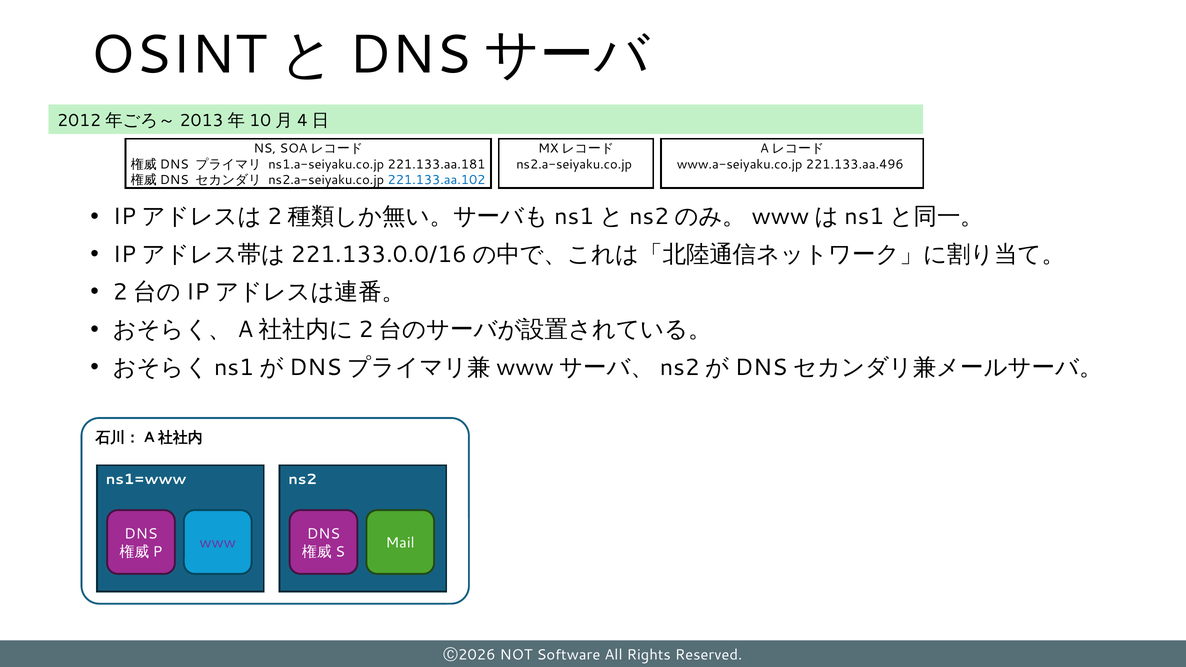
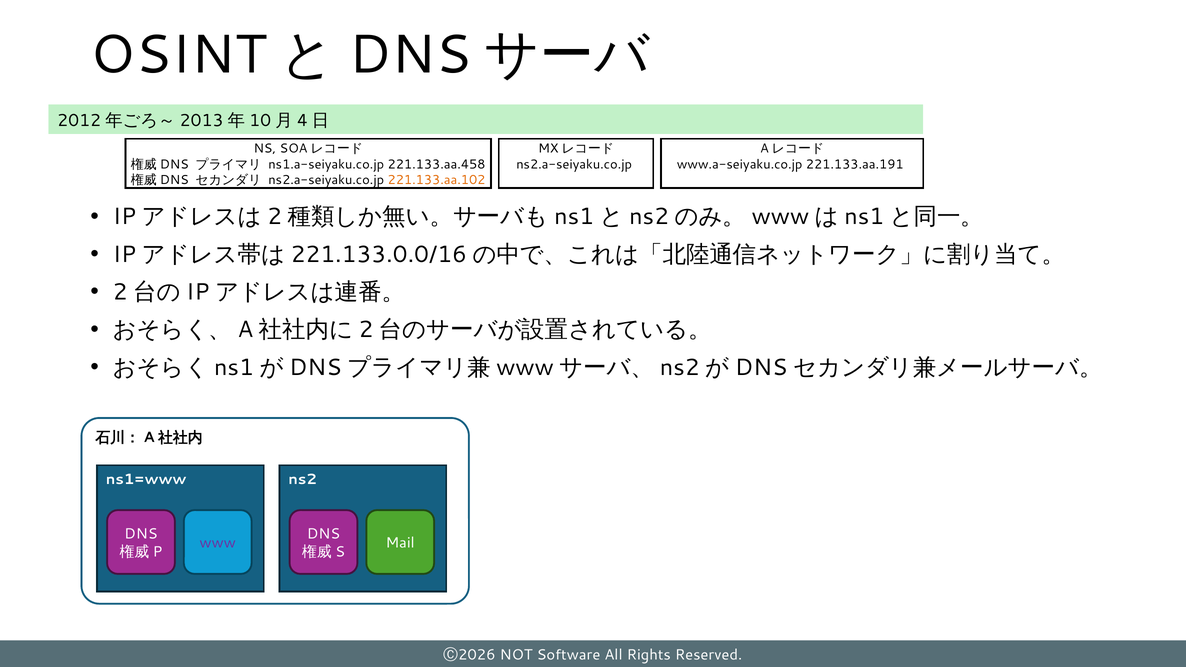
221.133.aa.181: 221.133.aa.181 -> 221.133.aa.458
221.133.aa.496: 221.133.aa.496 -> 221.133.aa.191
221.133.aa.102 colour: blue -> orange
